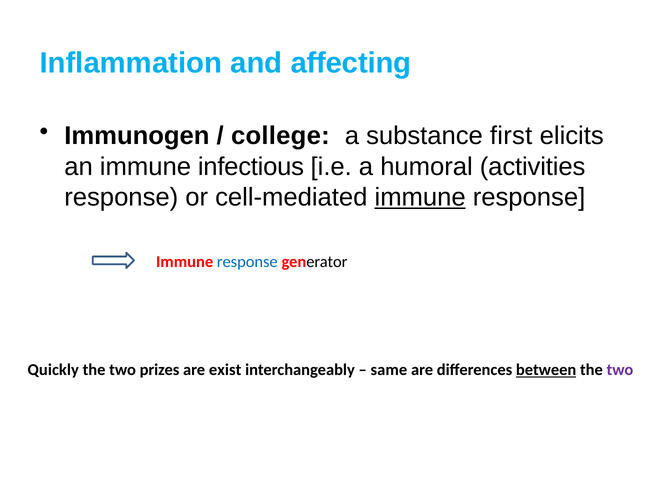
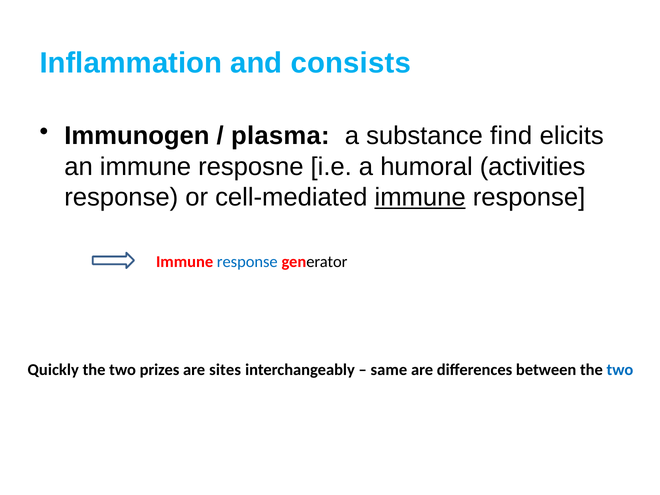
affecting: affecting -> consists
college: college -> plasma
first: first -> find
infectious: infectious -> resposne
exist: exist -> sites
between underline: present -> none
two at (620, 370) colour: purple -> blue
